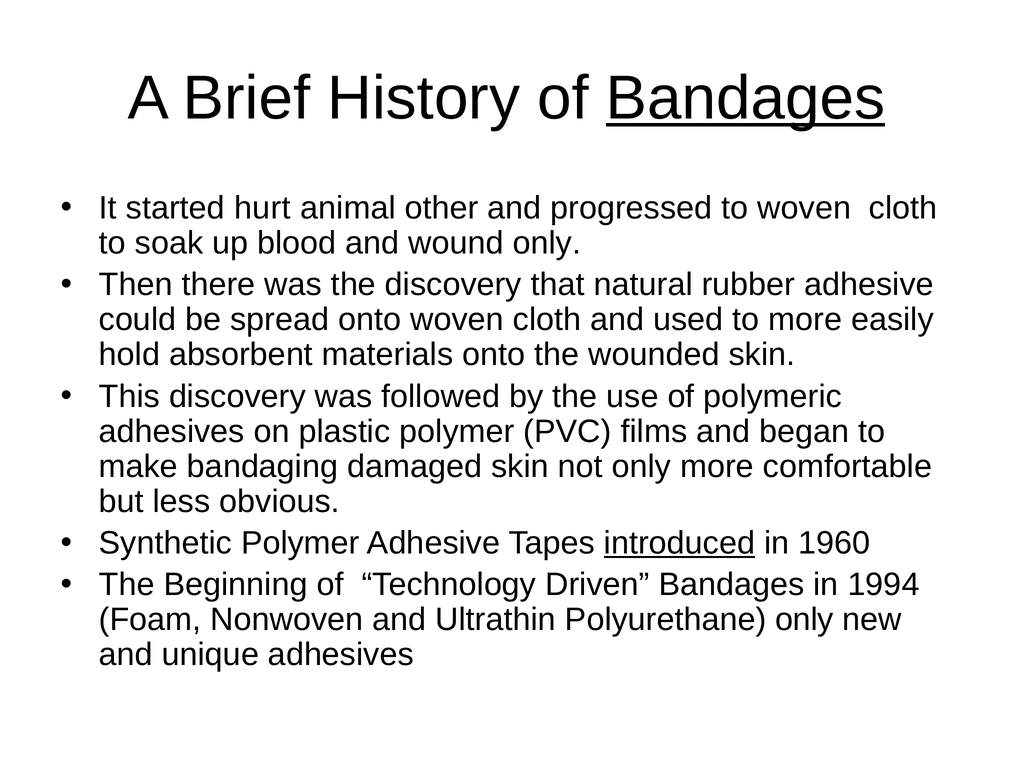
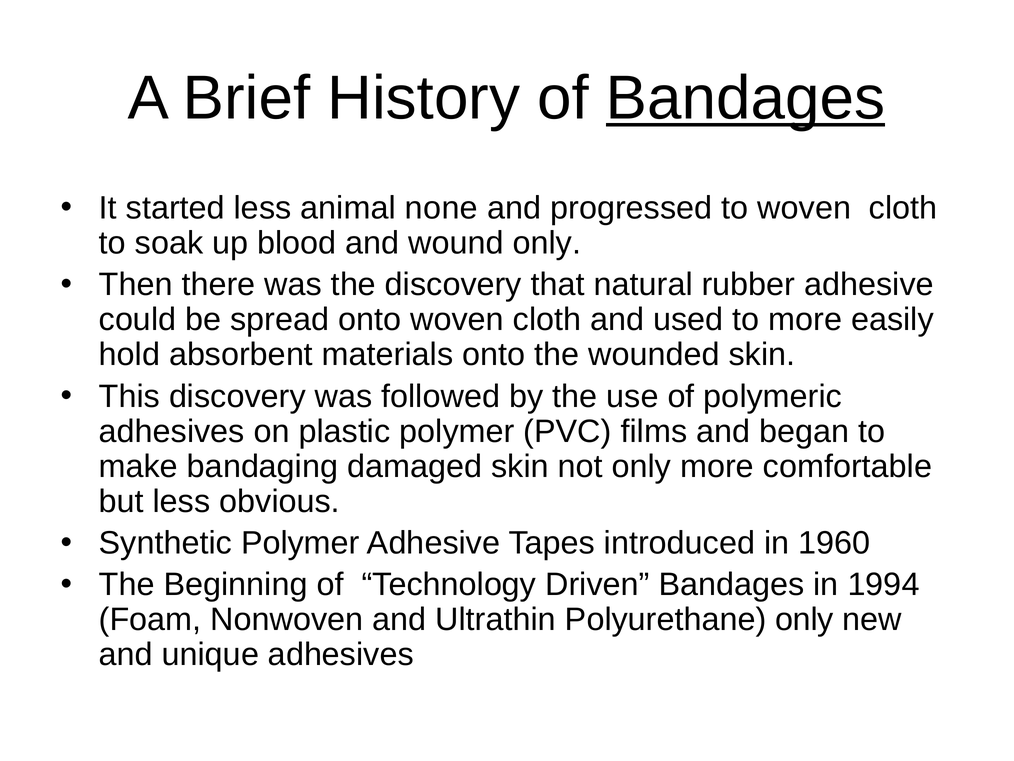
started hurt: hurt -> less
other: other -> none
introduced underline: present -> none
